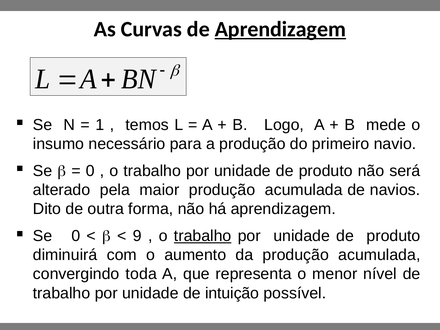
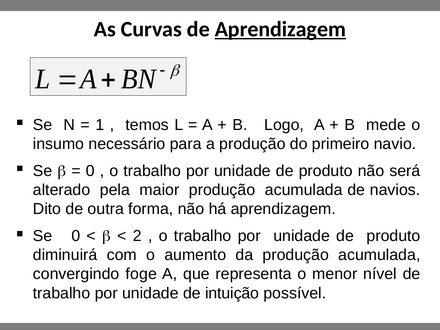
9: 9 -> 2
trabalho at (203, 236) underline: present -> none
toda: toda -> foge
